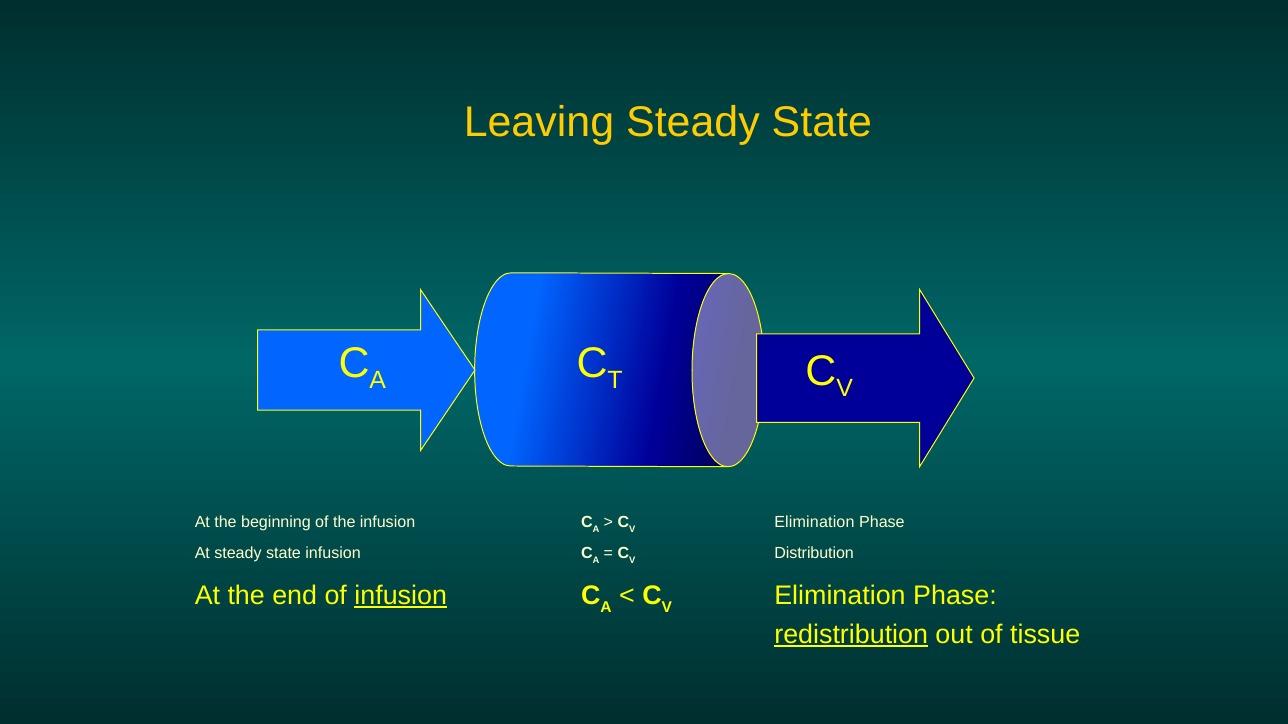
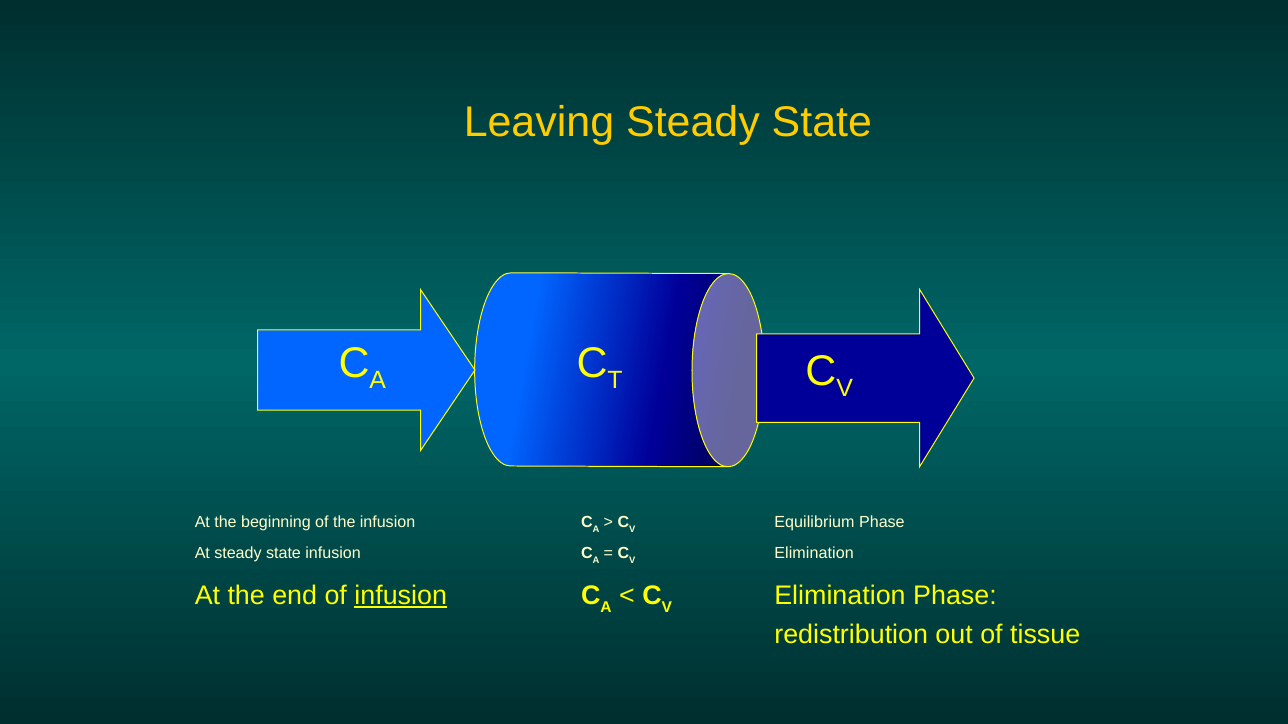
Elimination at (814, 523): Elimination -> Equilibrium
Distribution at (814, 554): Distribution -> Elimination
redistribution underline: present -> none
